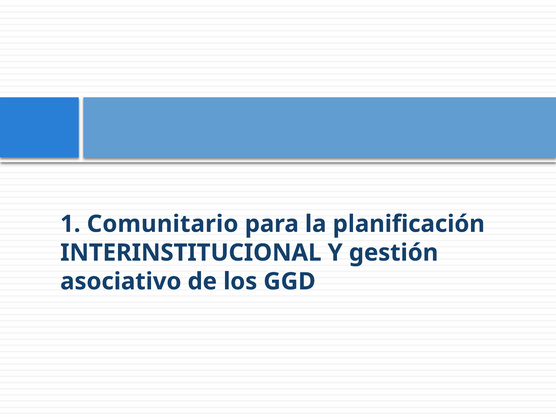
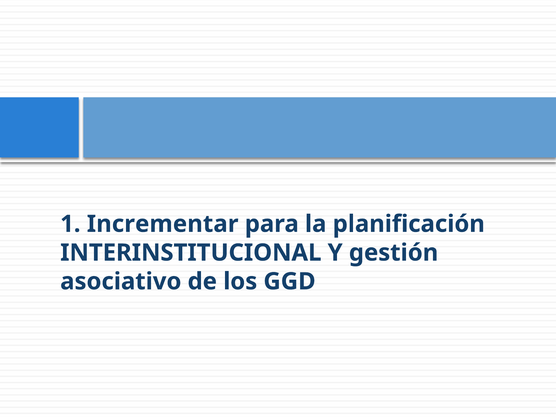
Comunitario: Comunitario -> Incrementar
